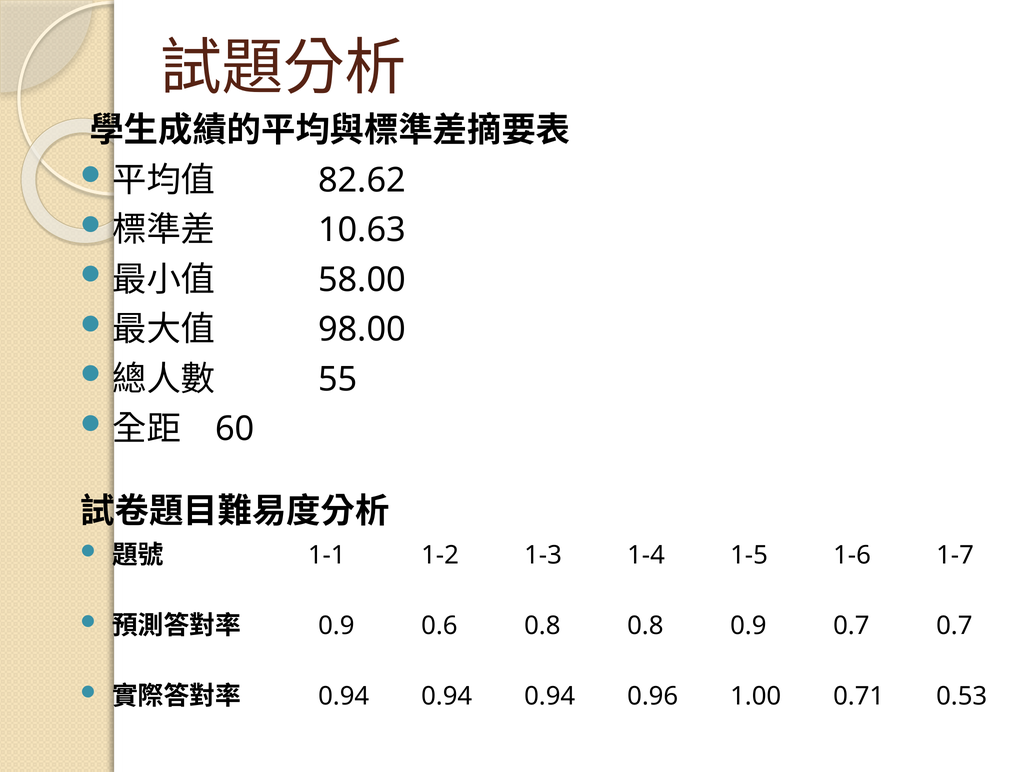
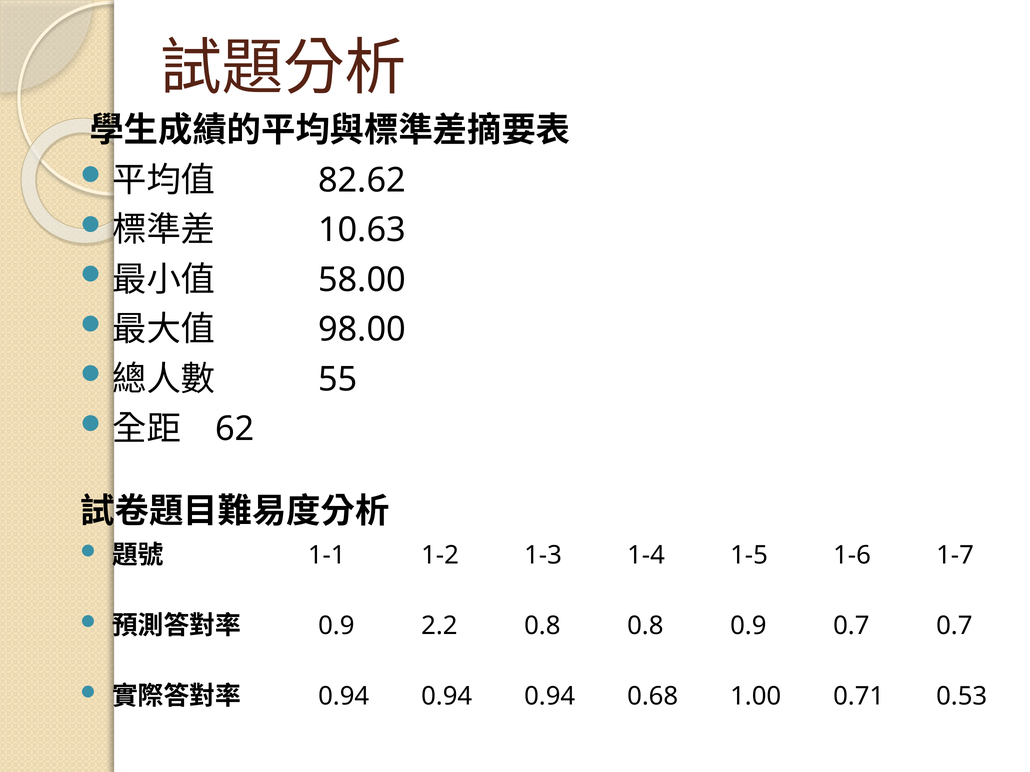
60: 60 -> 62
0.6: 0.6 -> 2.2
0.96: 0.96 -> 0.68
